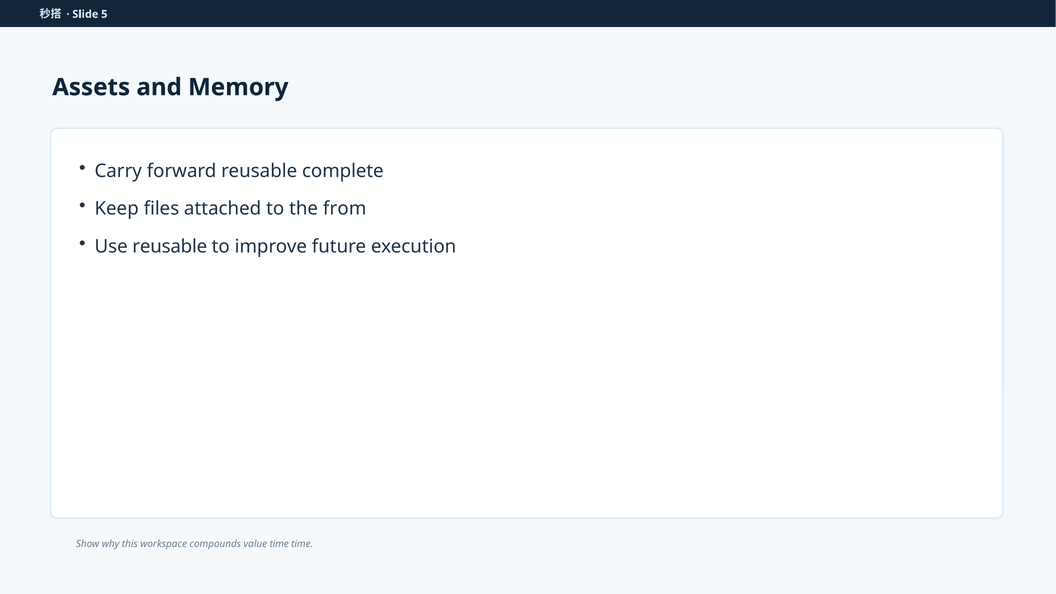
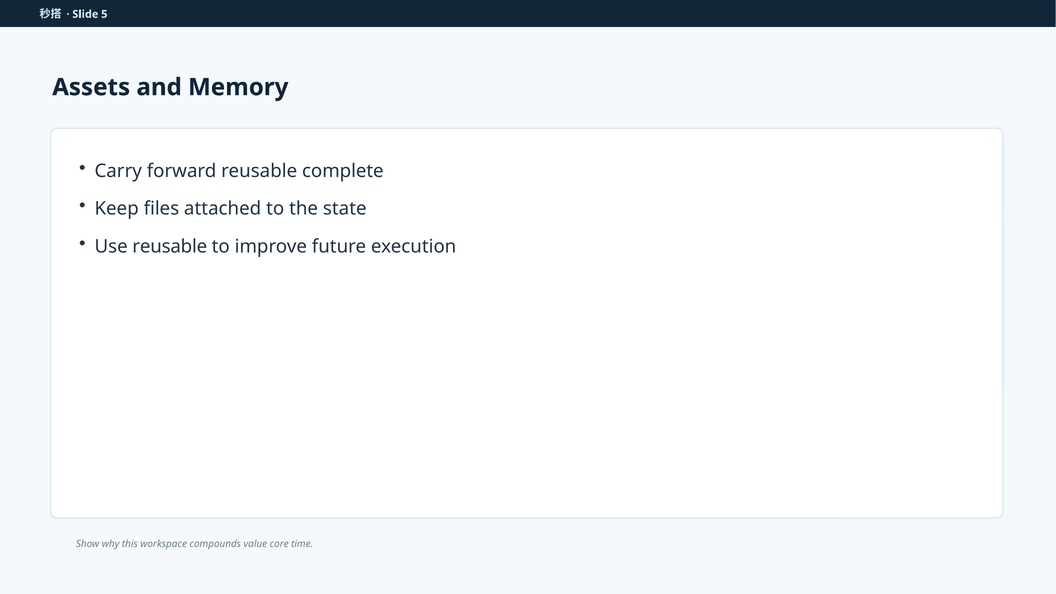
from: from -> state
value time: time -> core
